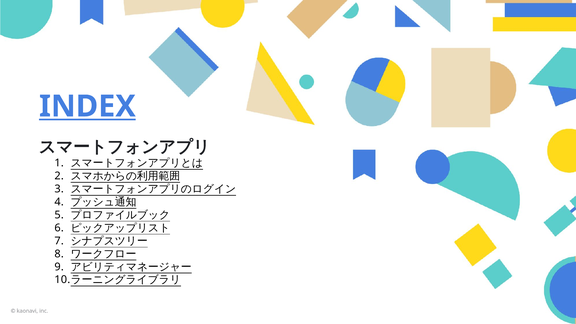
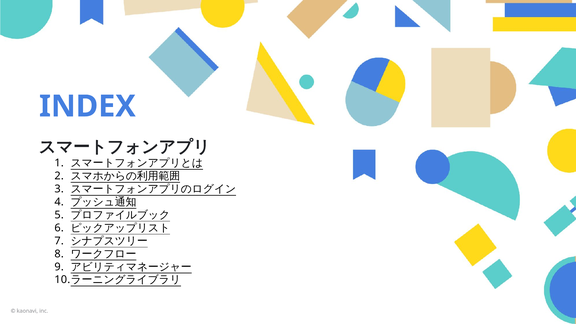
INDEX underline: present -> none
